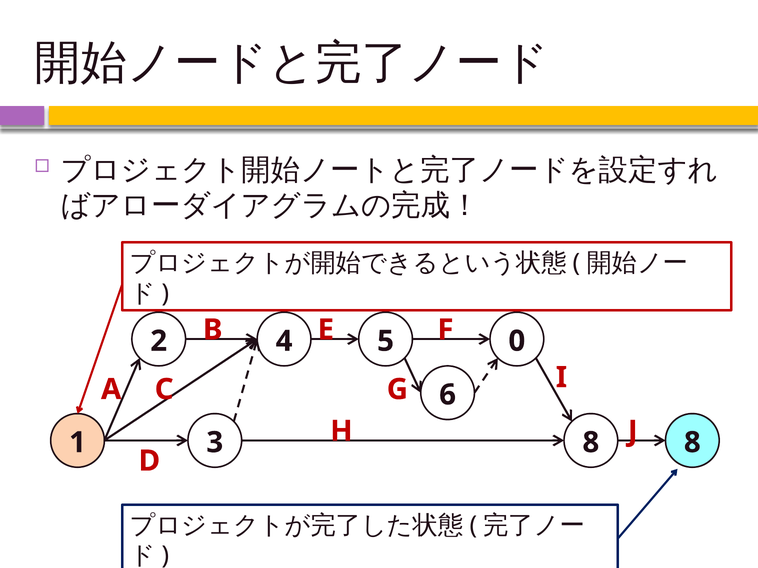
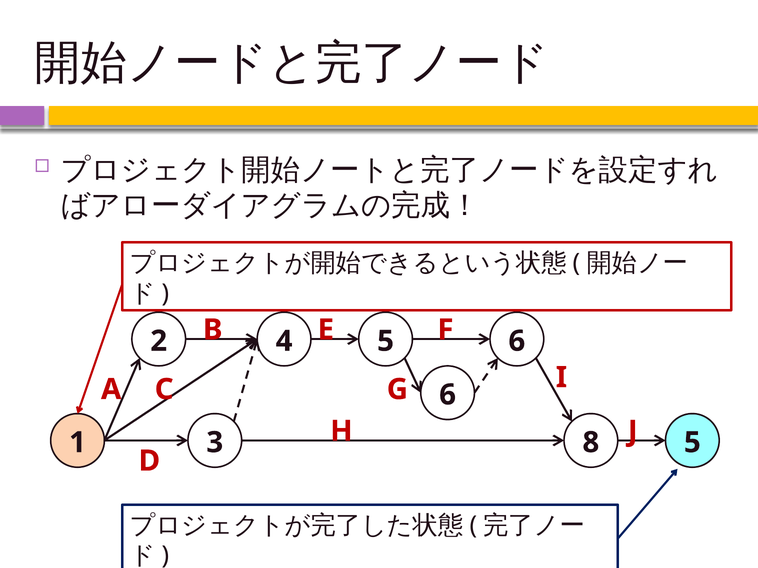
4 0: 0 -> 6
8 8: 8 -> 5
